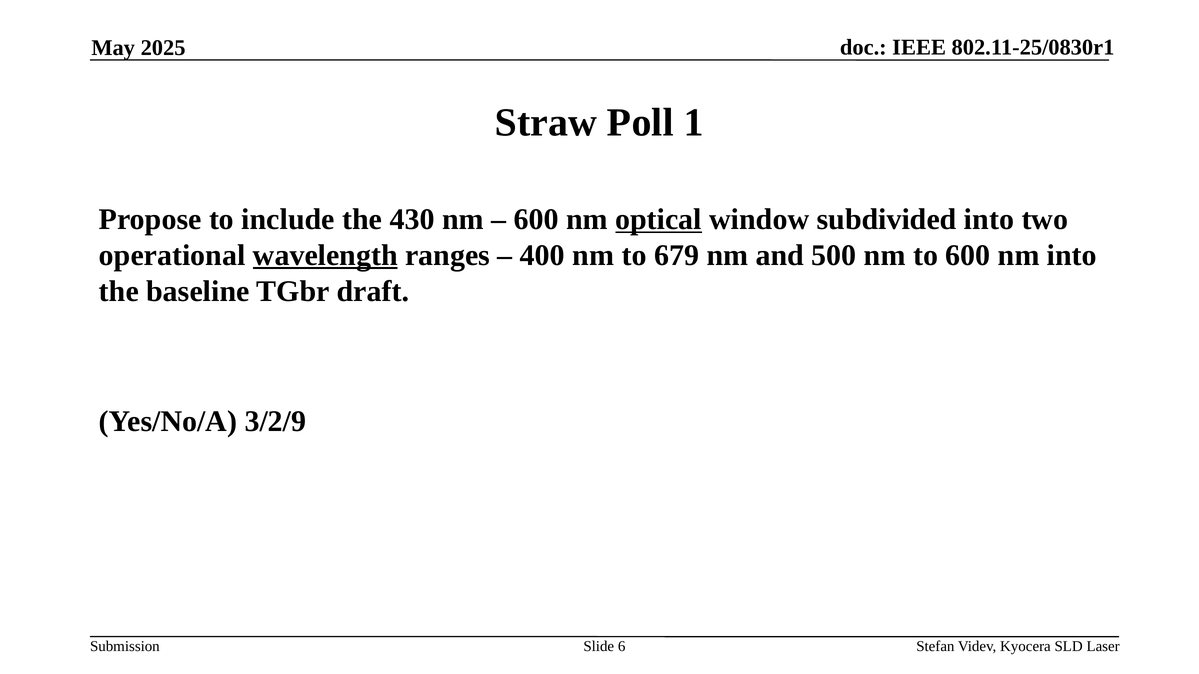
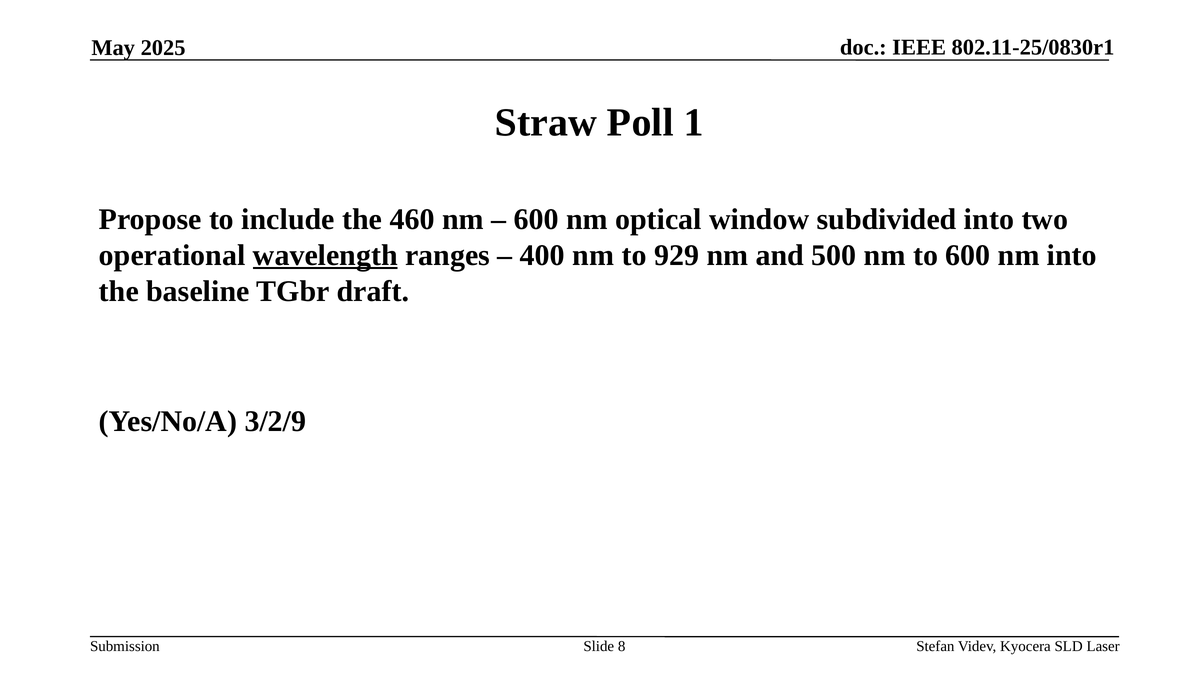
430: 430 -> 460
optical underline: present -> none
679: 679 -> 929
6: 6 -> 8
